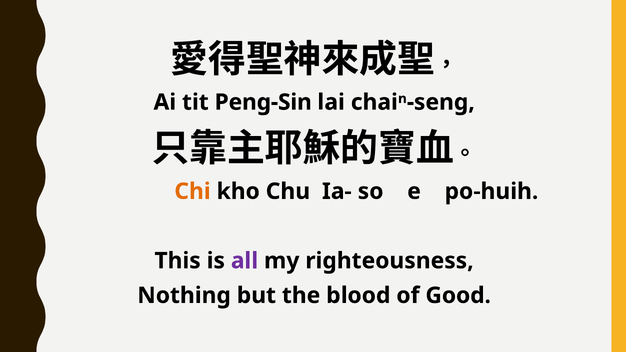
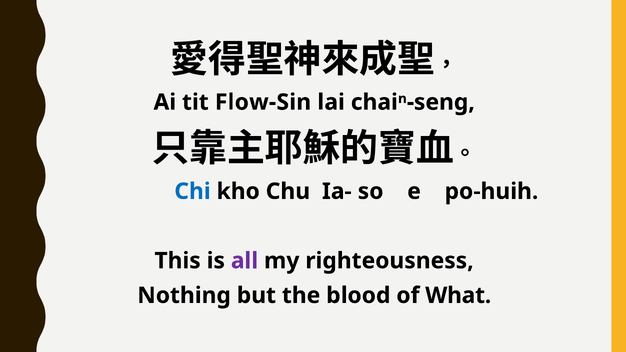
Peng-Sin: Peng-Sin -> Flow-Sin
Chi colour: orange -> blue
Good: Good -> What
